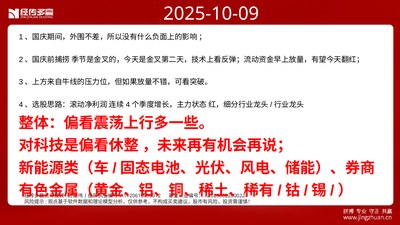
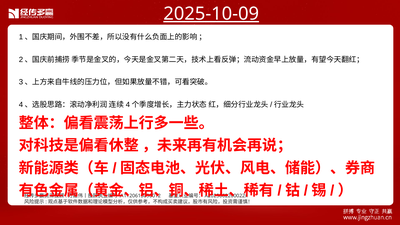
2025-10-09 underline: none -> present
